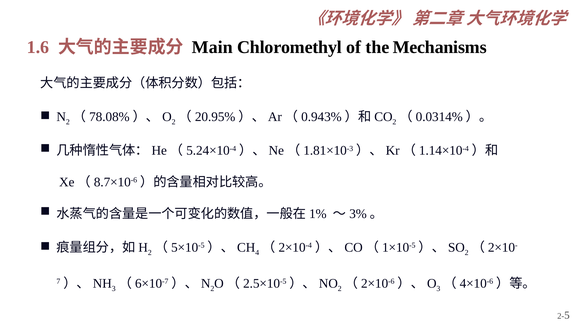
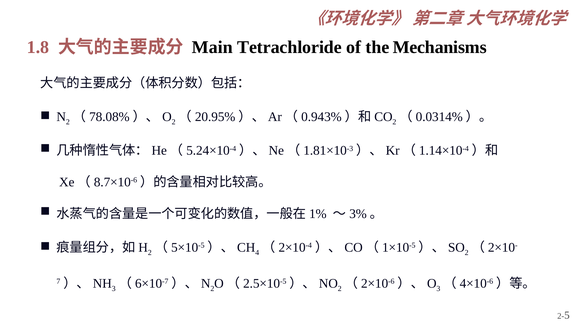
1.6: 1.6 -> 1.8
Chloromethyl: Chloromethyl -> Tetrachloride
